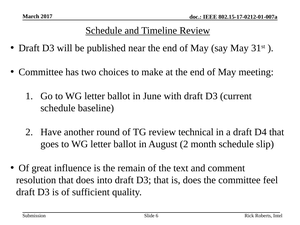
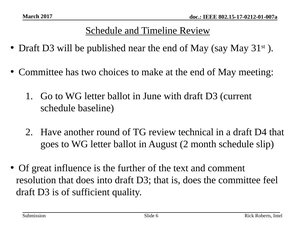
remain: remain -> further
